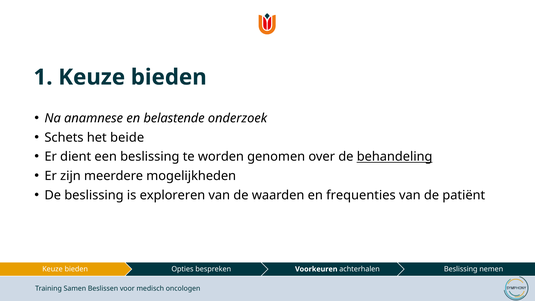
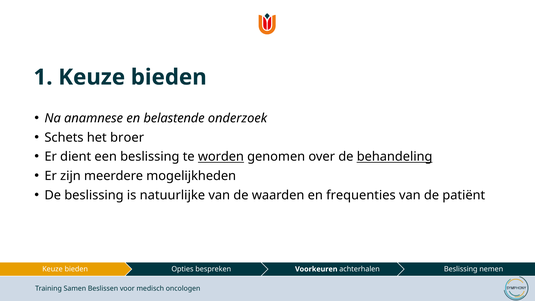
beide: beide -> broer
worden underline: none -> present
exploreren: exploreren -> natuurlijke
